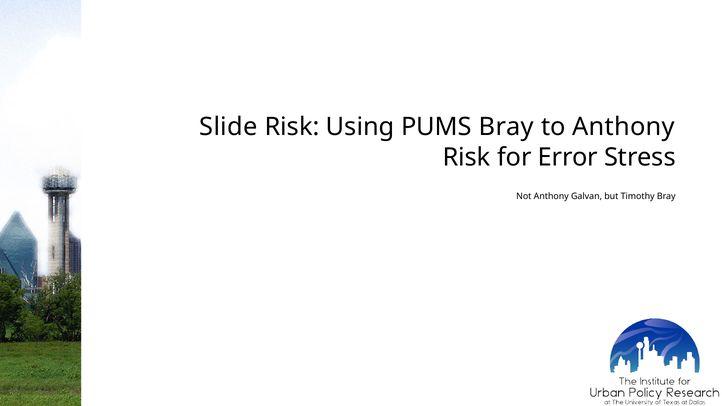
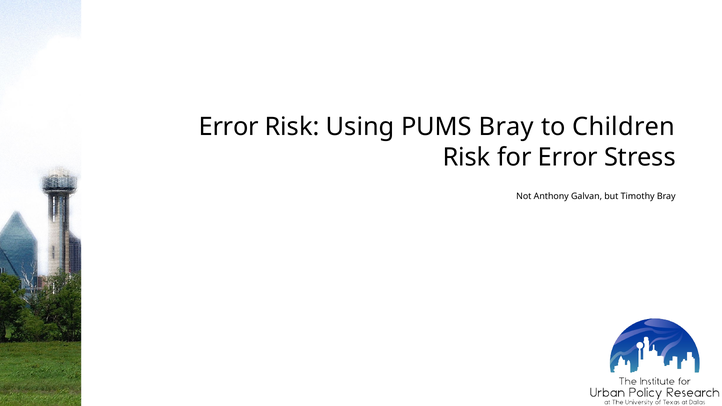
Slide at (228, 127): Slide -> Error
to Anthony: Anthony -> Children
